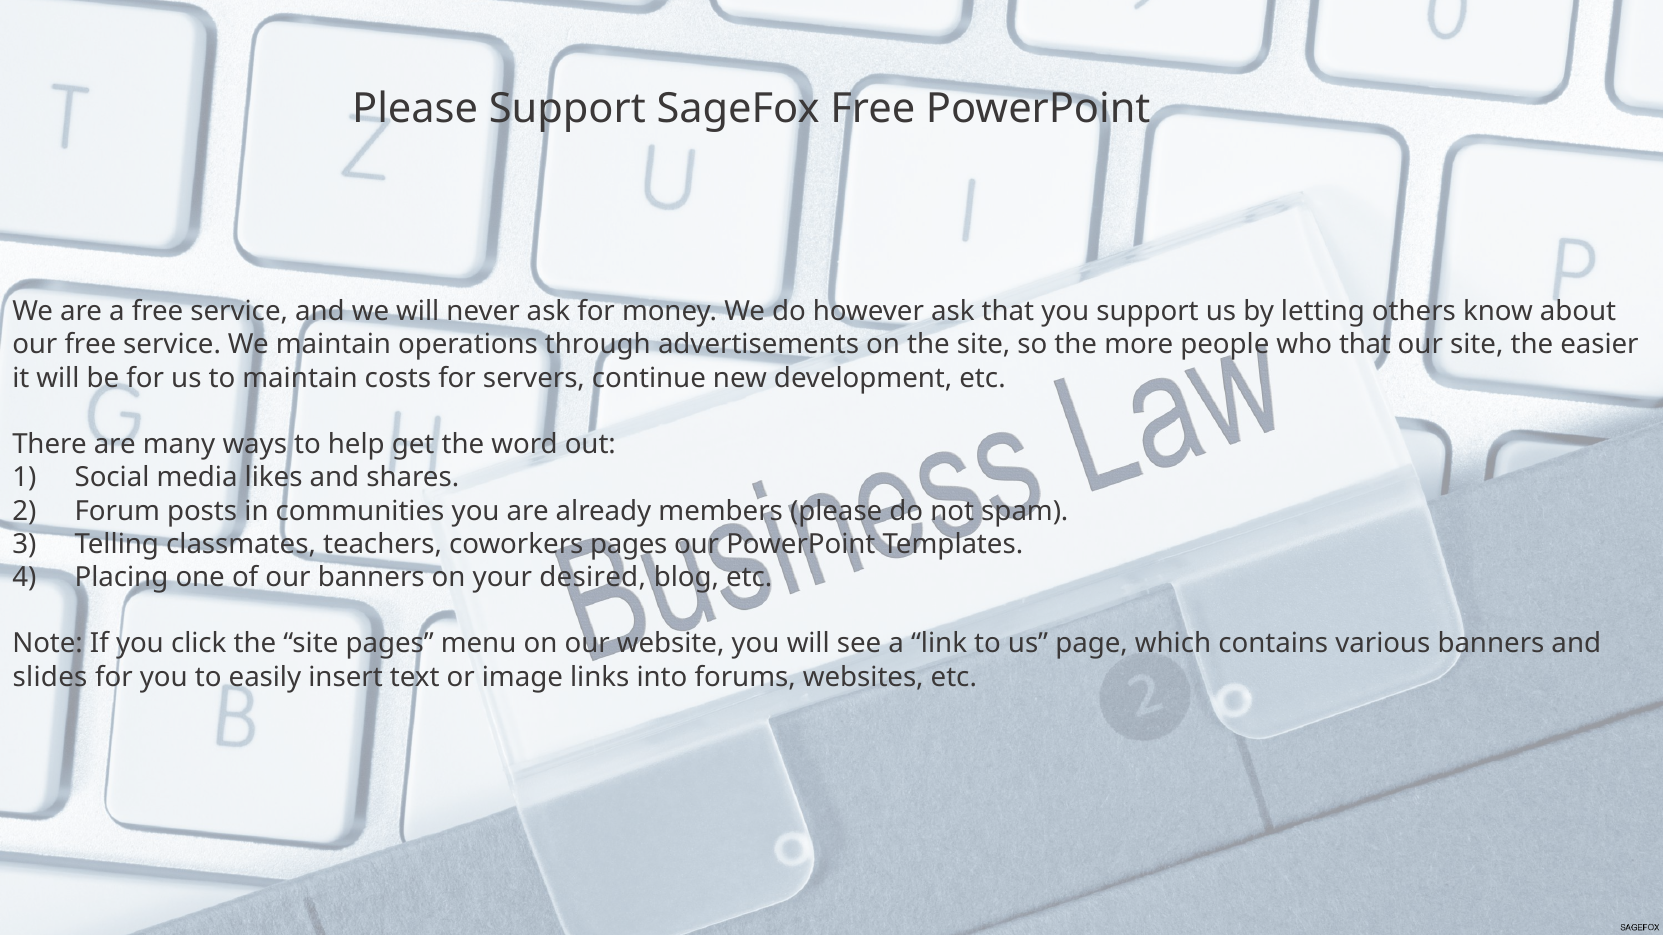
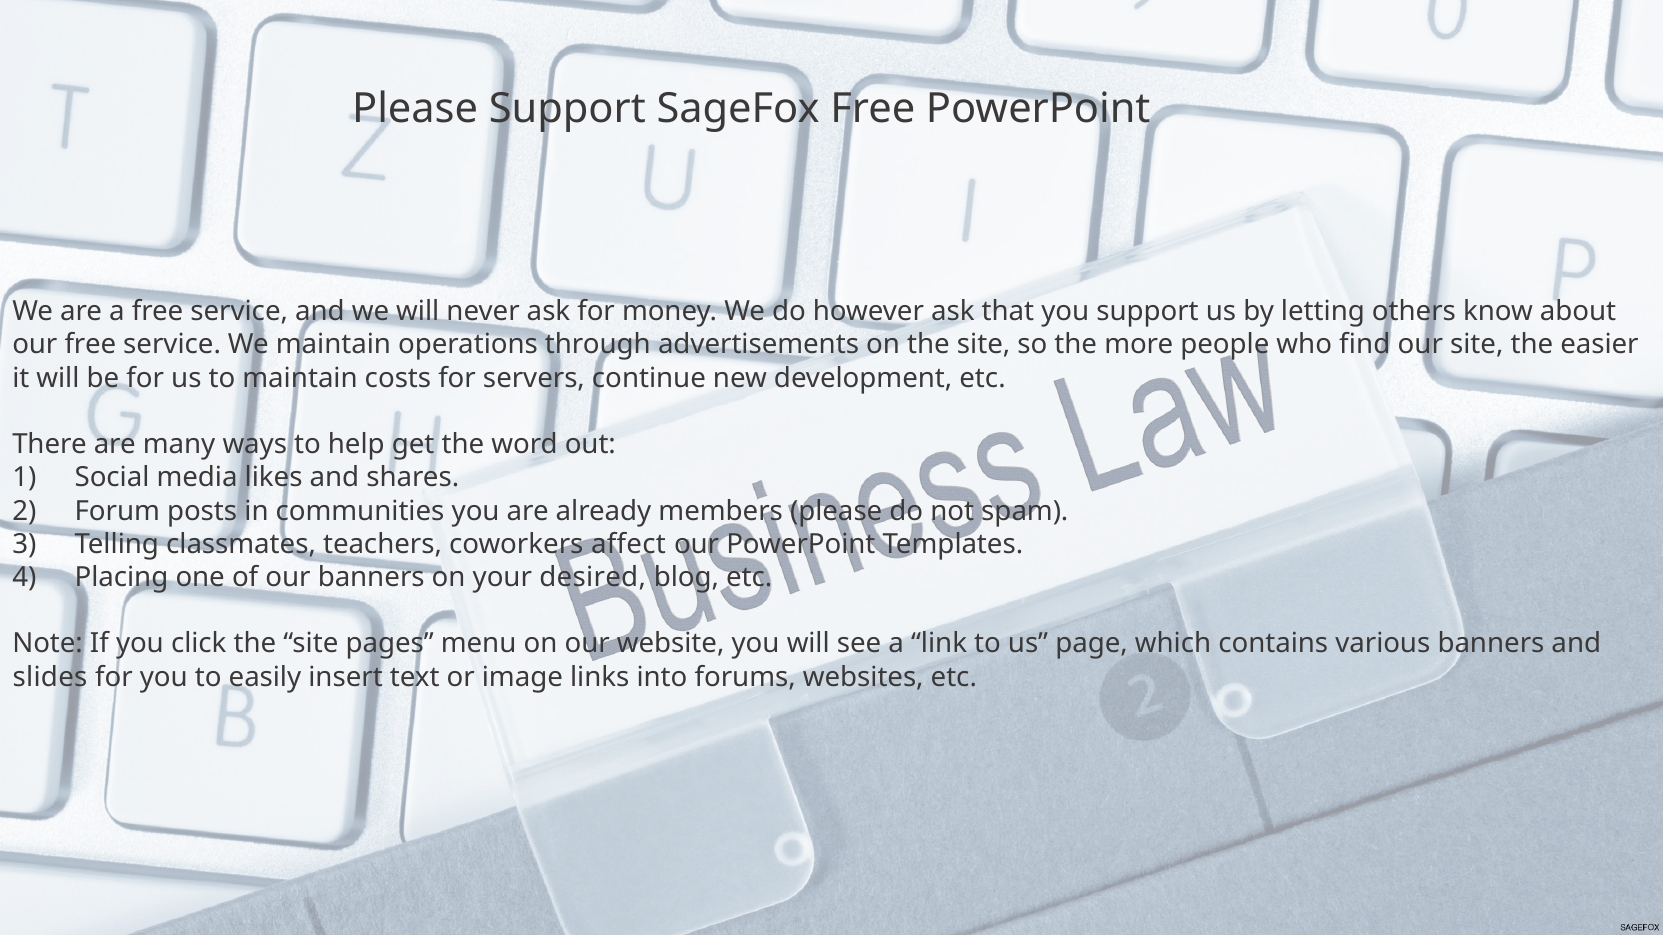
who that: that -> find
coworkers pages: pages -> affect
